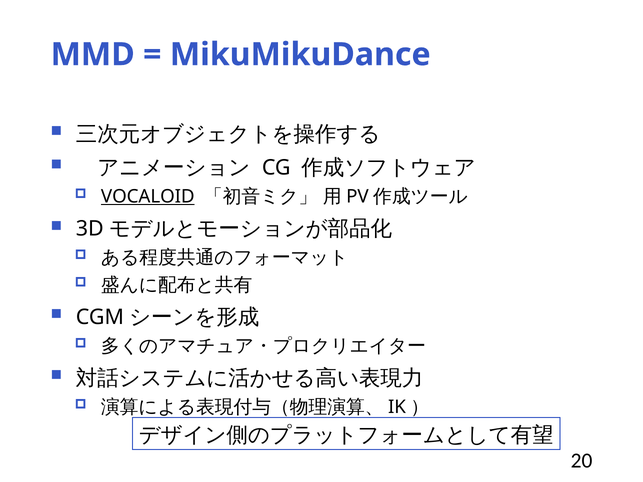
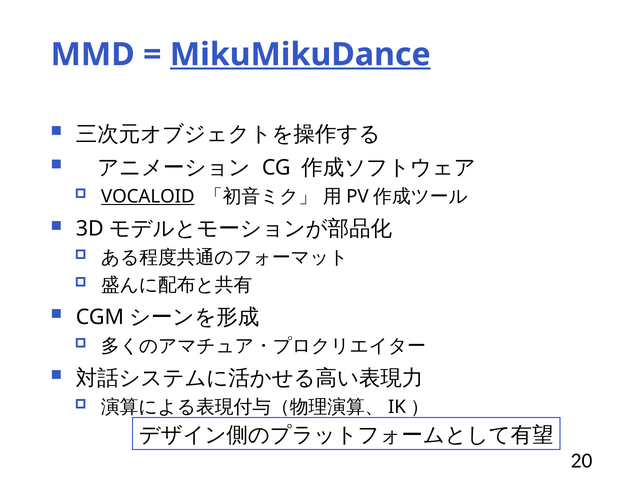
MikuMikuDance underline: none -> present
